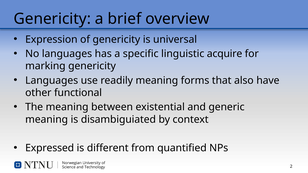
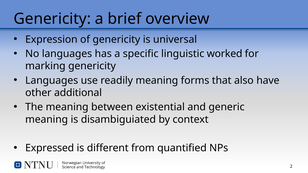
acquire: acquire -> worked
functional: functional -> additional
